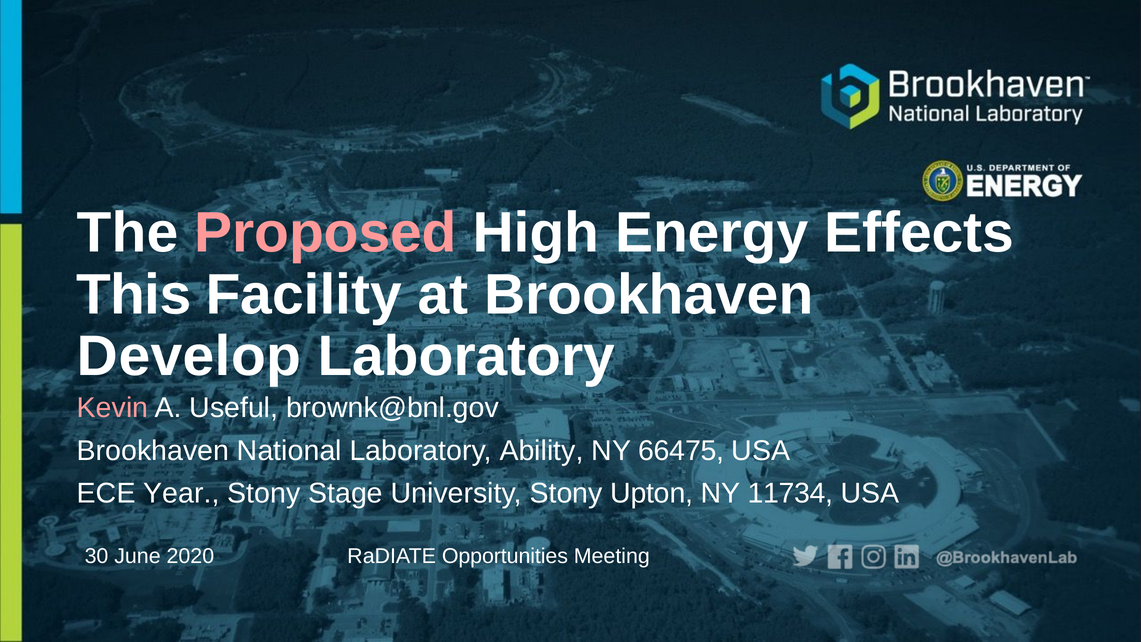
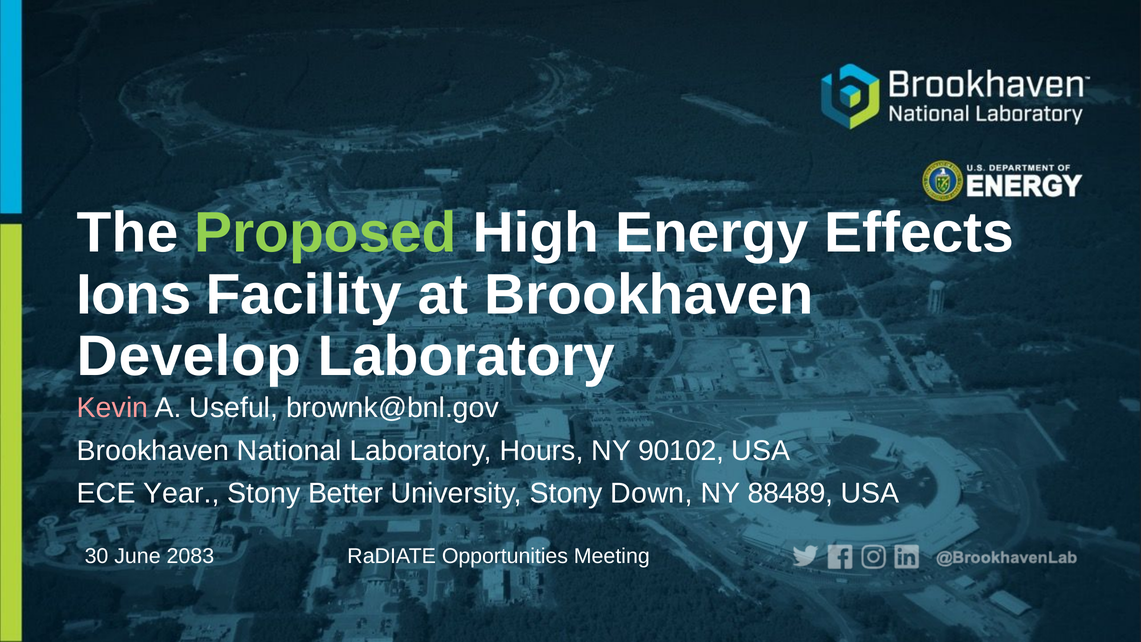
Proposed colour: pink -> light green
This: This -> Ions
Ability: Ability -> Hours
66475: 66475 -> 90102
Stage: Stage -> Better
Upton: Upton -> Down
11734: 11734 -> 88489
2020: 2020 -> 2083
